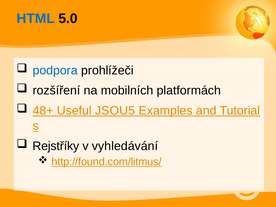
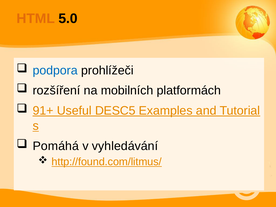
HTML colour: blue -> orange
48+: 48+ -> 91+
JSOU5: JSOU5 -> DESC5
Rejstříky: Rejstříky -> Pomáhá
